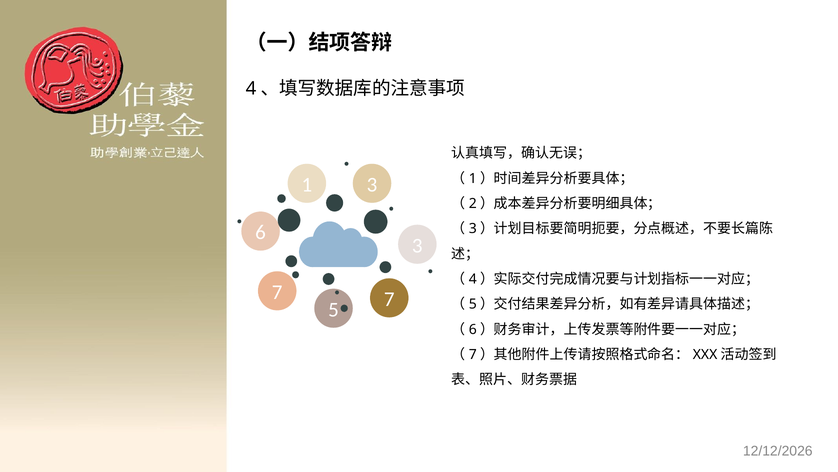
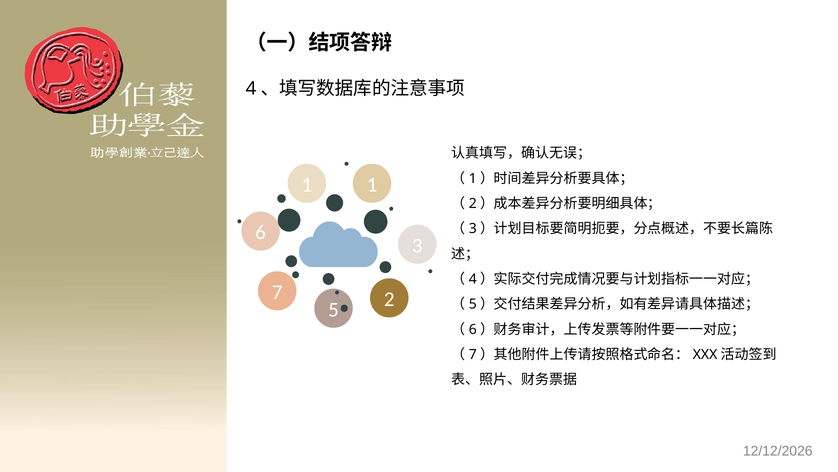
1 3: 3 -> 1
5 7: 7 -> 2
